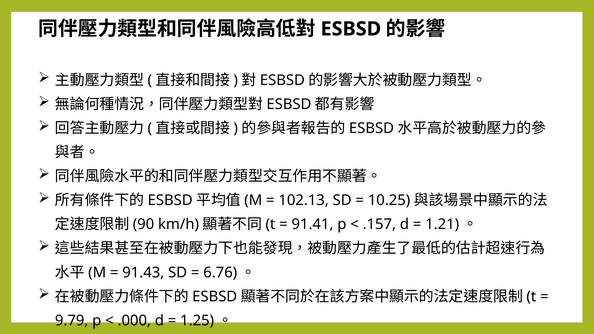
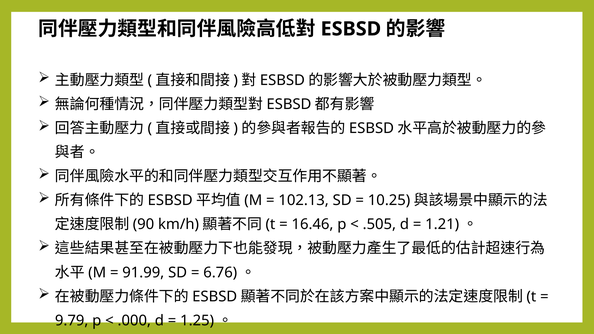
91.41: 91.41 -> 16.46
.157: .157 -> .505
91.43: 91.43 -> 91.99
